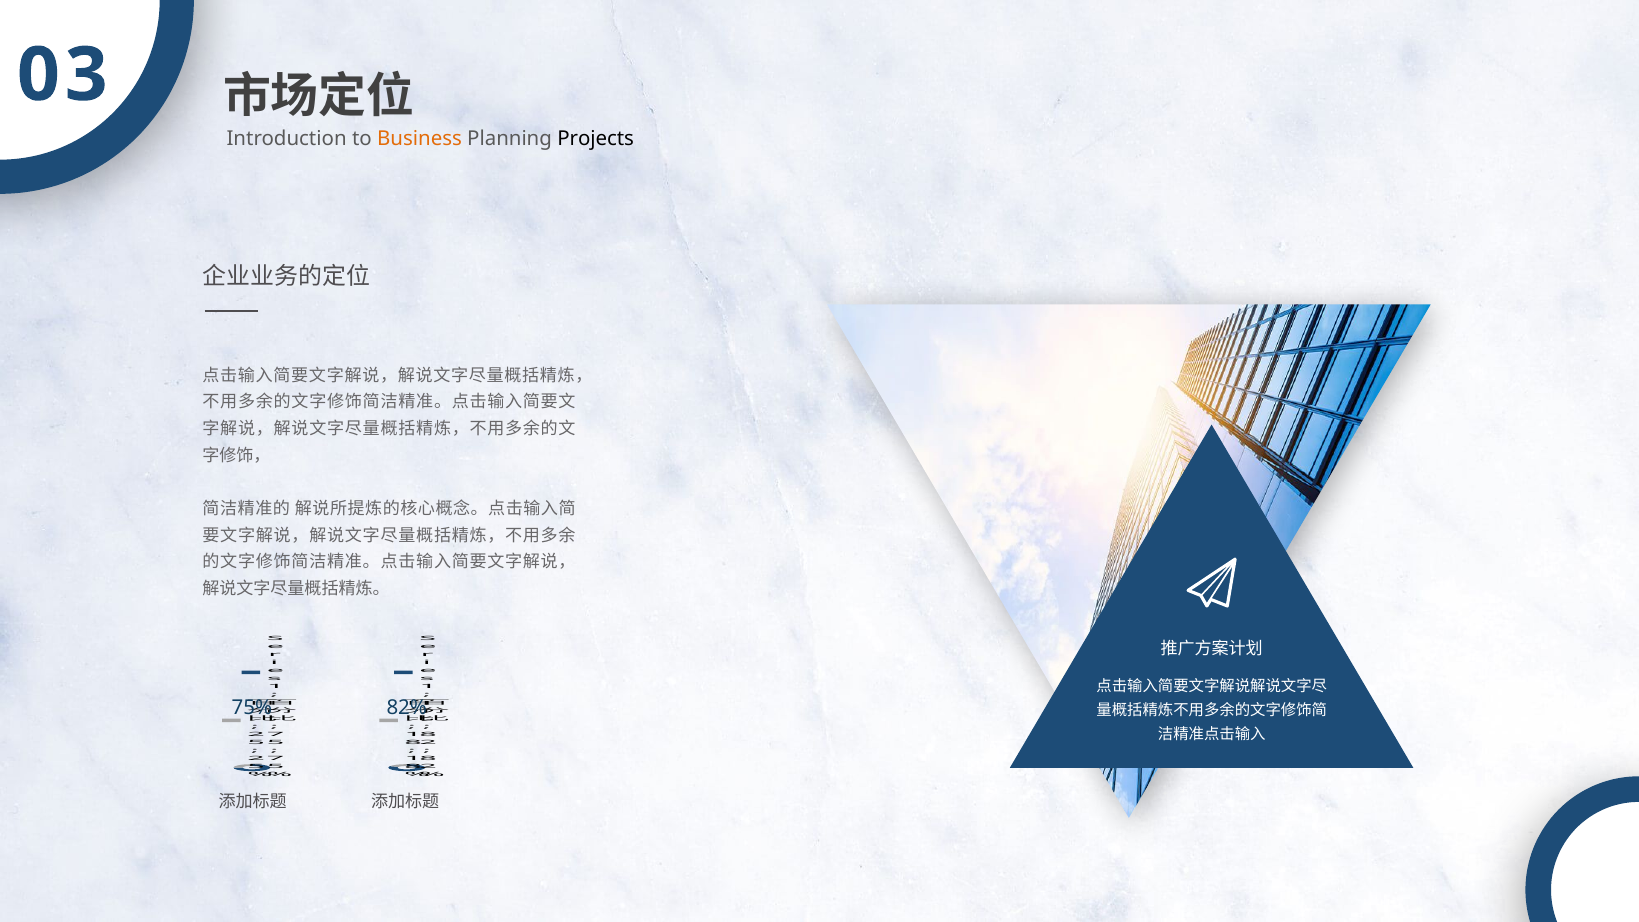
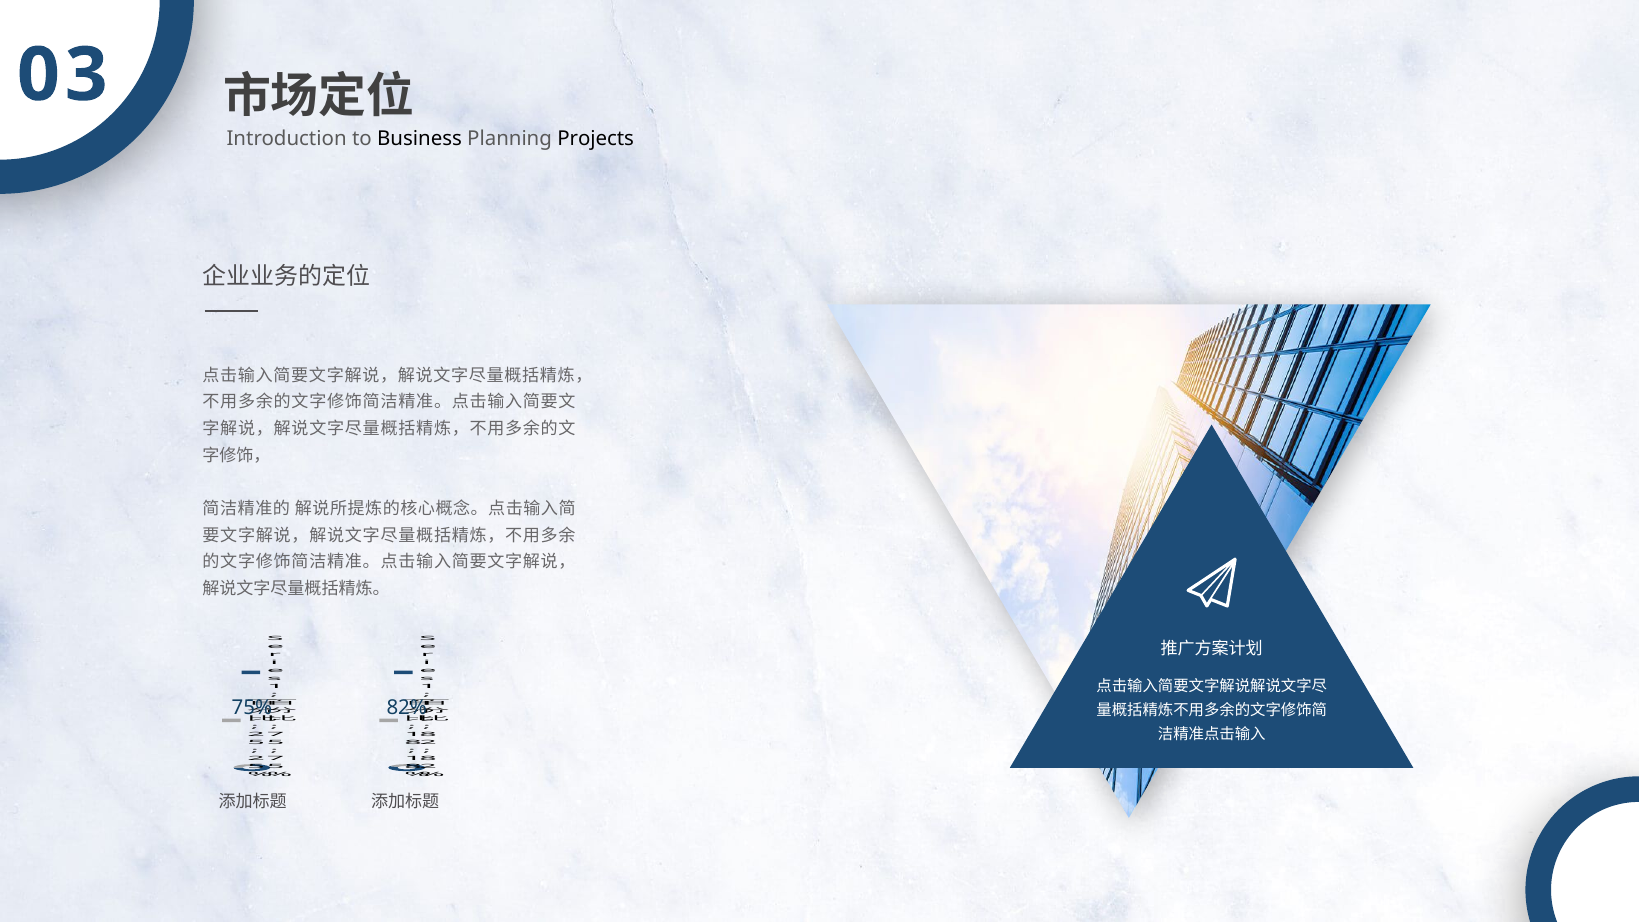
Business colour: orange -> black
